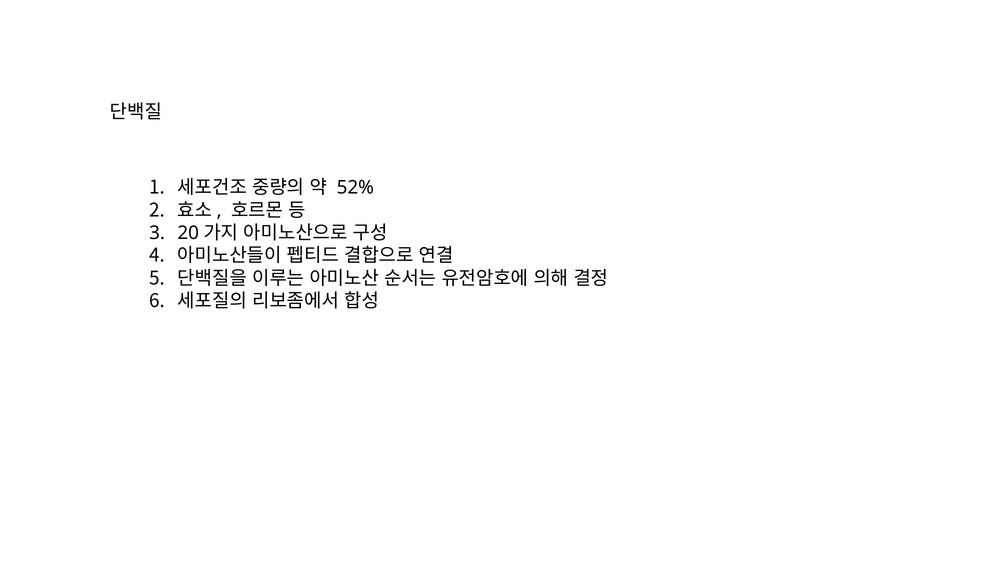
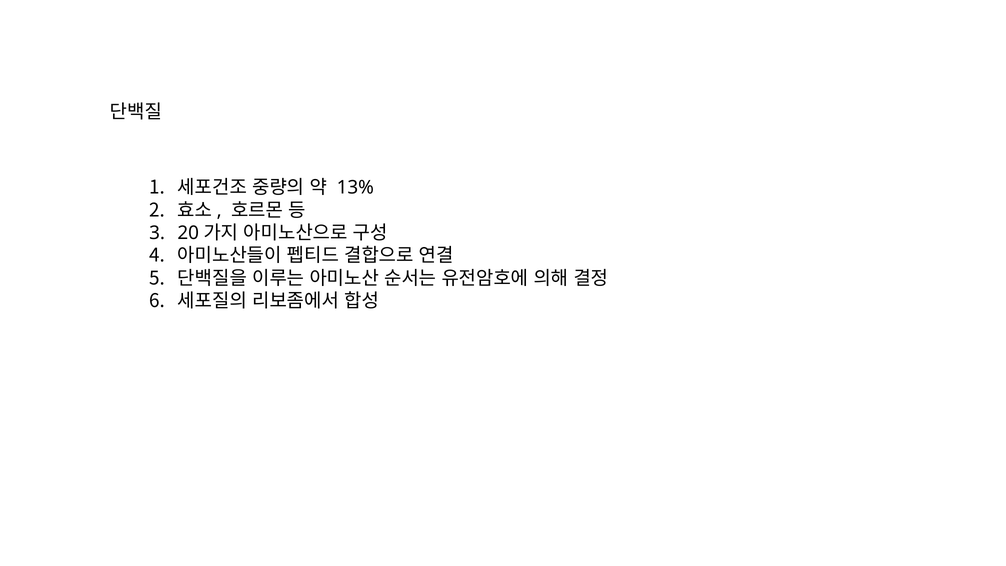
52%: 52% -> 13%
